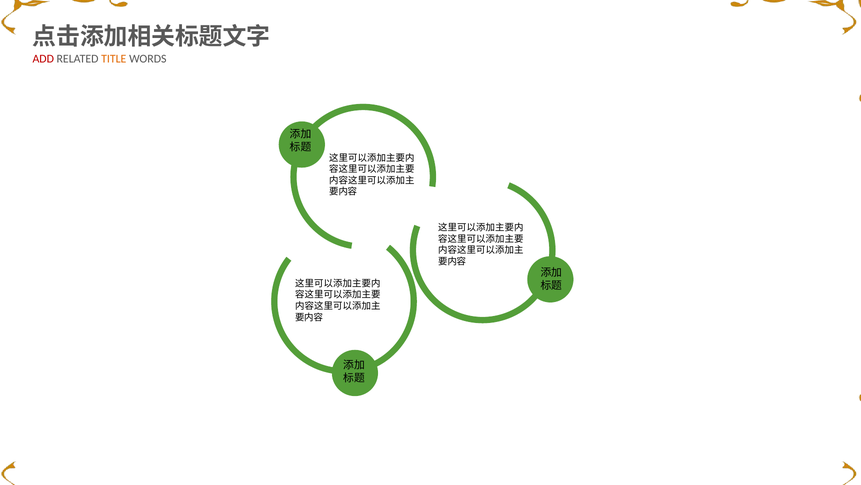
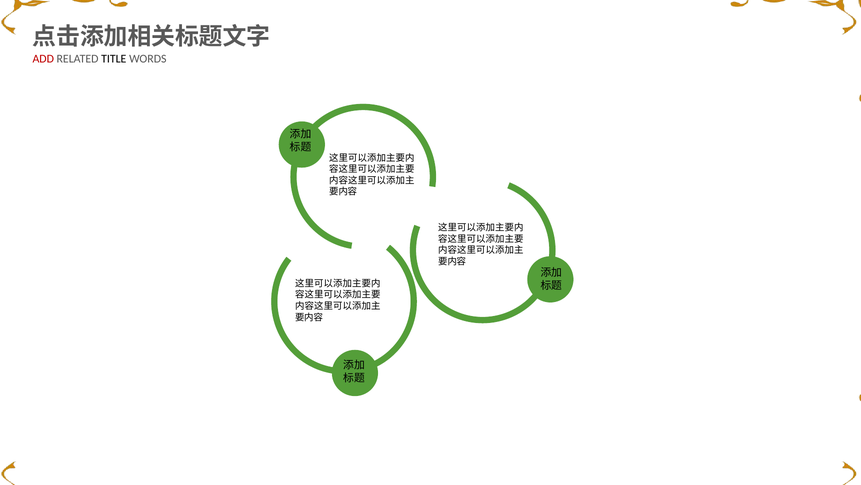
TITLE colour: orange -> black
